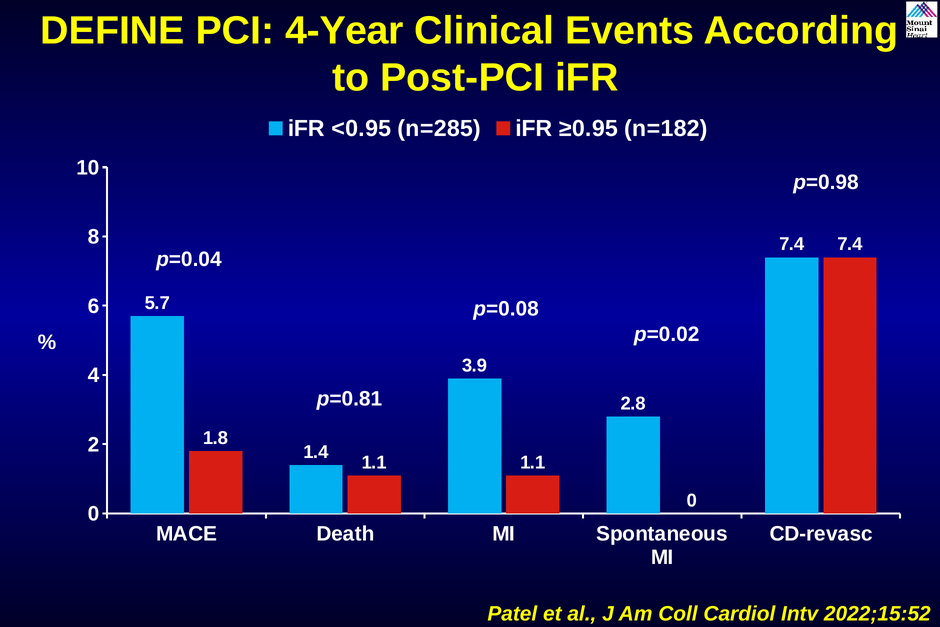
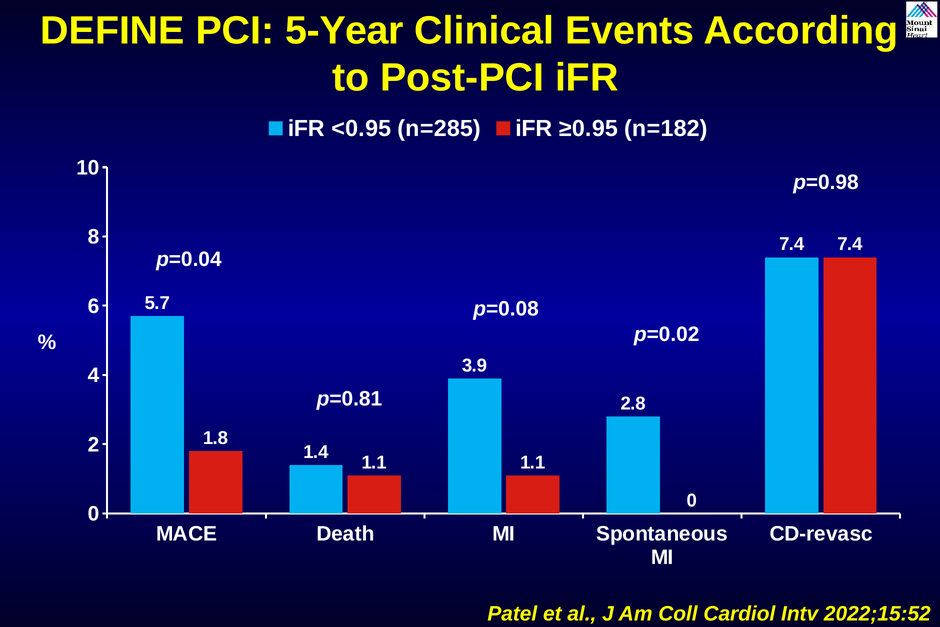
4-Year: 4-Year -> 5-Year
